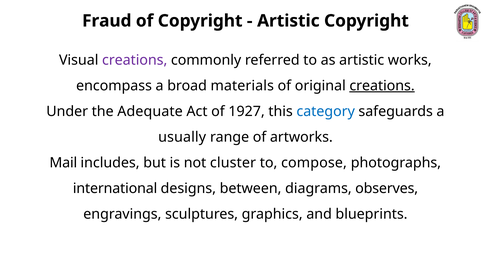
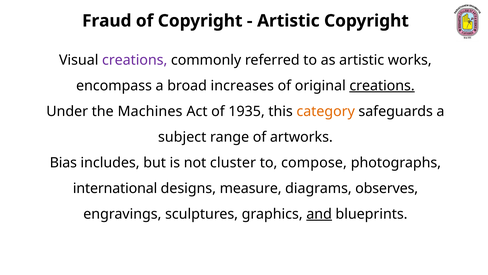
materials: materials -> increases
Adequate: Adequate -> Machines
1927: 1927 -> 1935
category colour: blue -> orange
usually: usually -> subject
Mail: Mail -> Bias
between: between -> measure
and underline: none -> present
